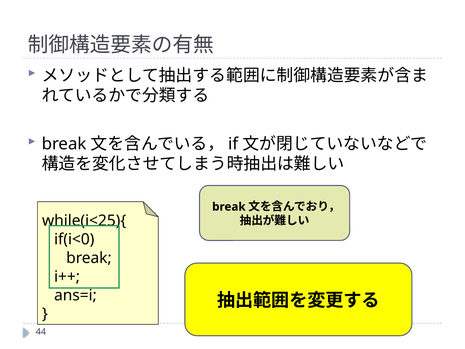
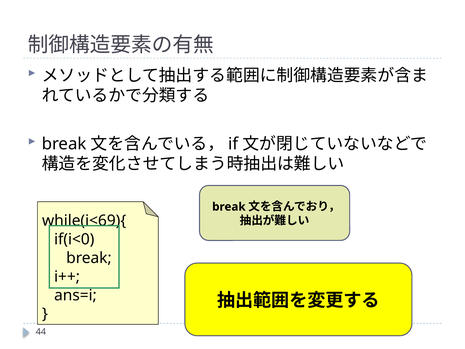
while(i<25){: while(i<25){ -> while(i<69){
